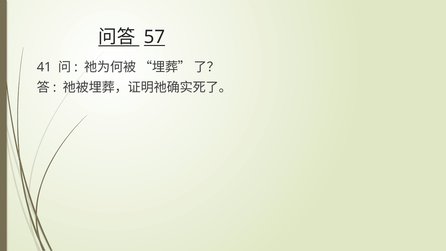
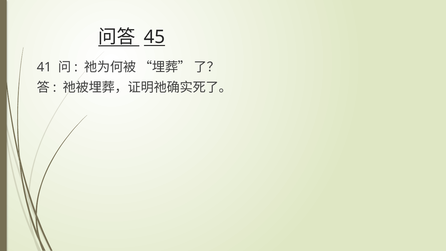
57: 57 -> 45
